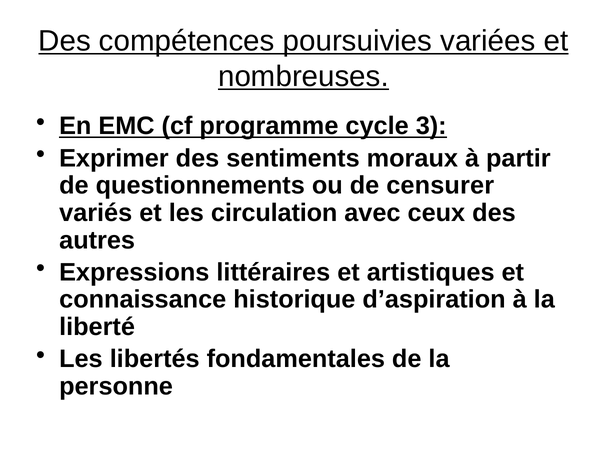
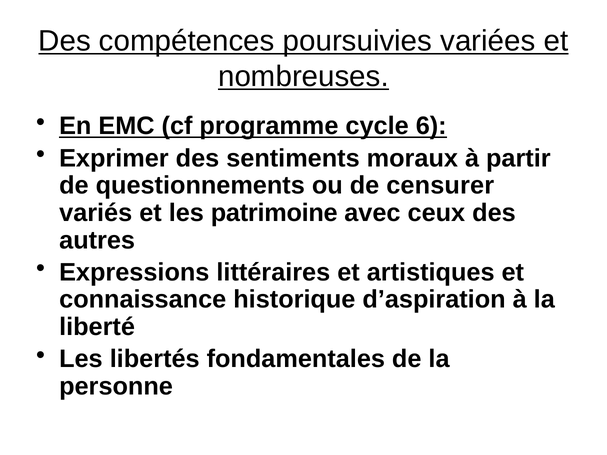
3: 3 -> 6
circulation: circulation -> patrimoine
